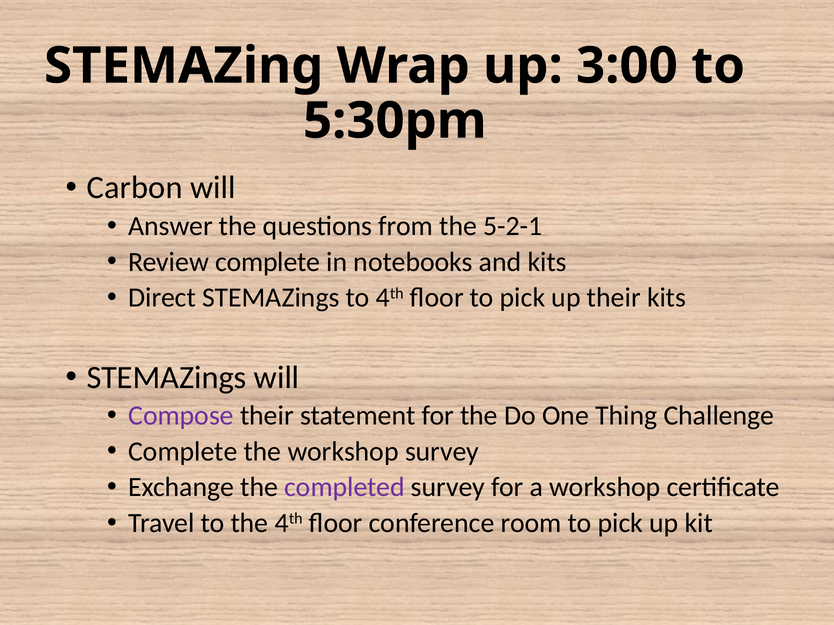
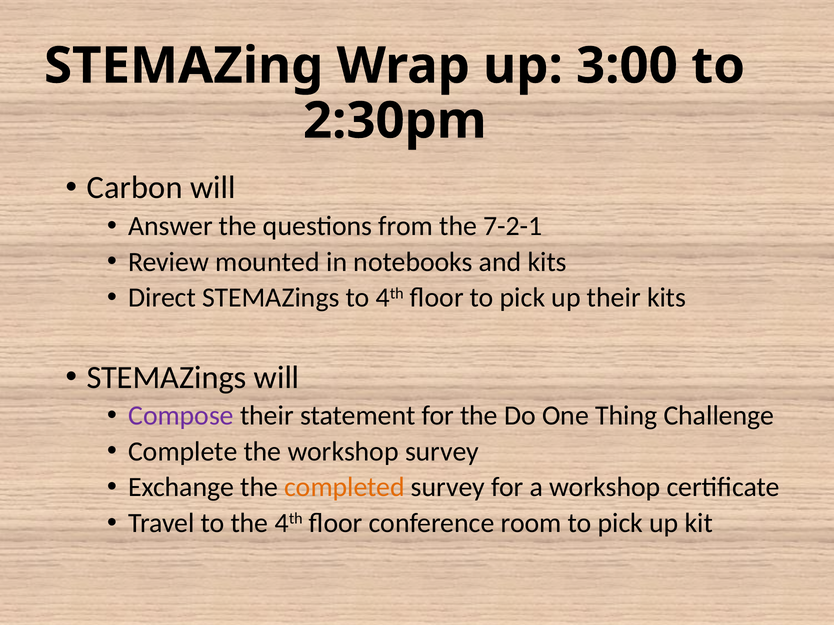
5:30pm: 5:30pm -> 2:30pm
5-2-1: 5-2-1 -> 7-2-1
Review complete: complete -> mounted
completed colour: purple -> orange
